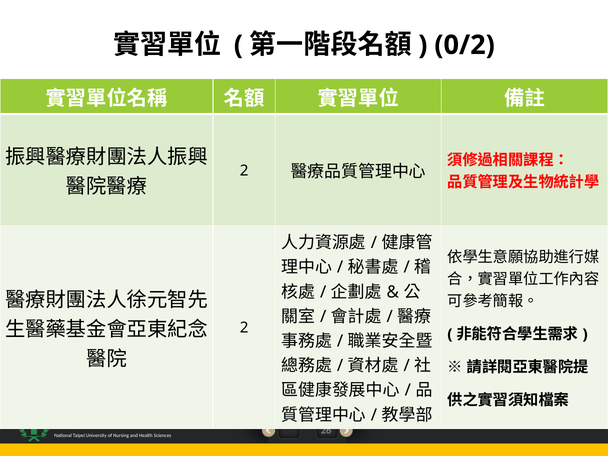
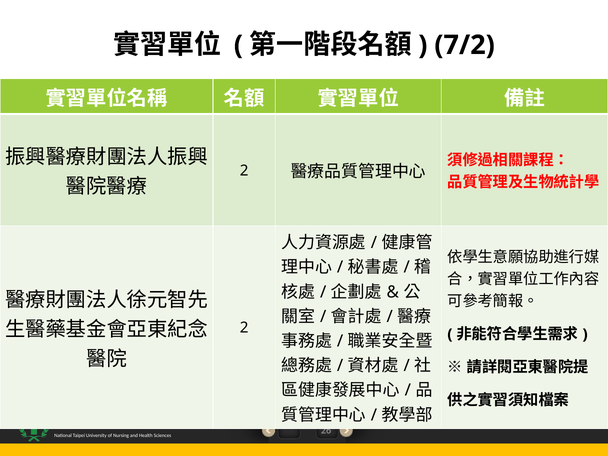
0/2: 0/2 -> 7/2
